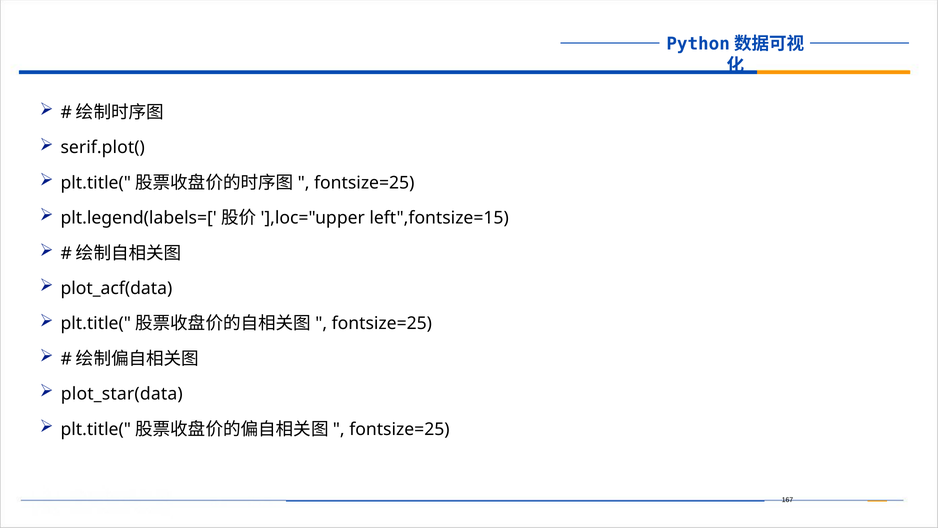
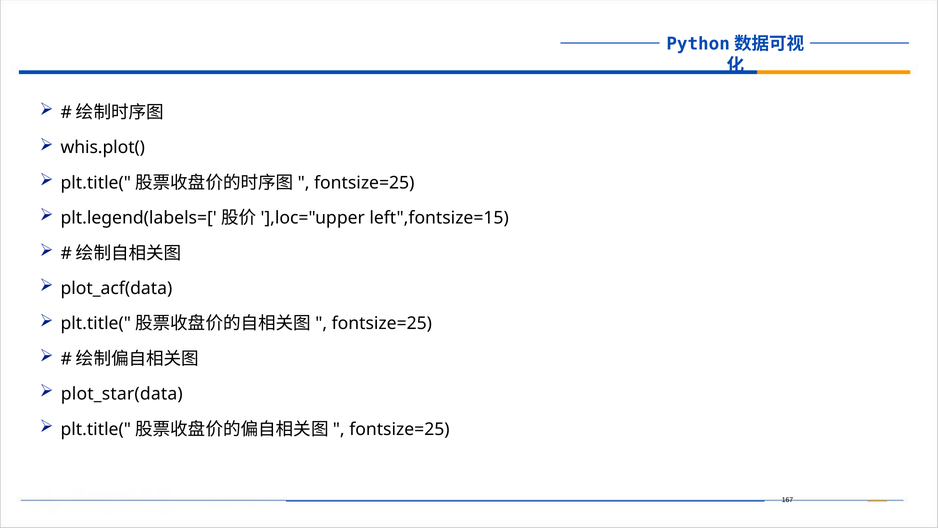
serif.plot(: serif.plot( -> whis.plot(
